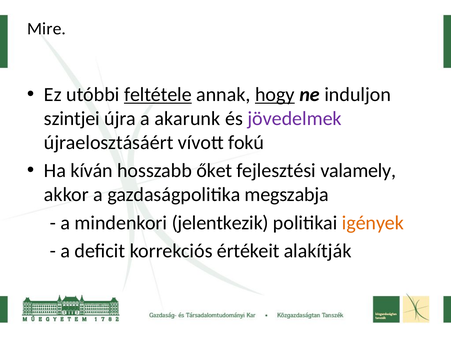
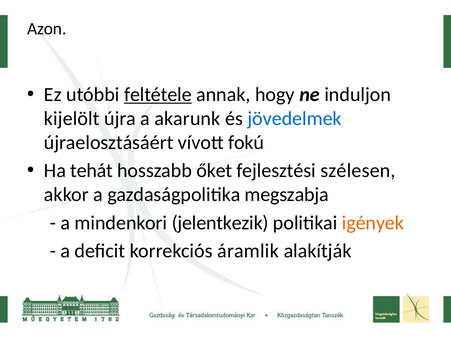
Mire: Mire -> Azon
hogy underline: present -> none
szintjei: szintjei -> kijelölt
jövedelmek colour: purple -> blue
kíván: kíván -> tehát
valamely: valamely -> szélesen
értékeit: értékeit -> áramlik
